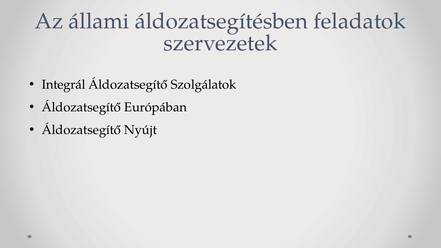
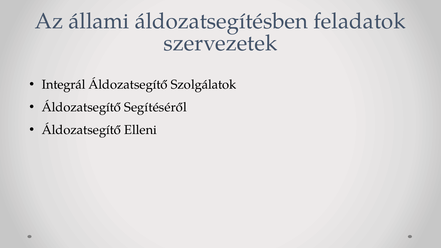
Európában: Európában -> Segítéséről
Nyújt: Nyújt -> Elleni
